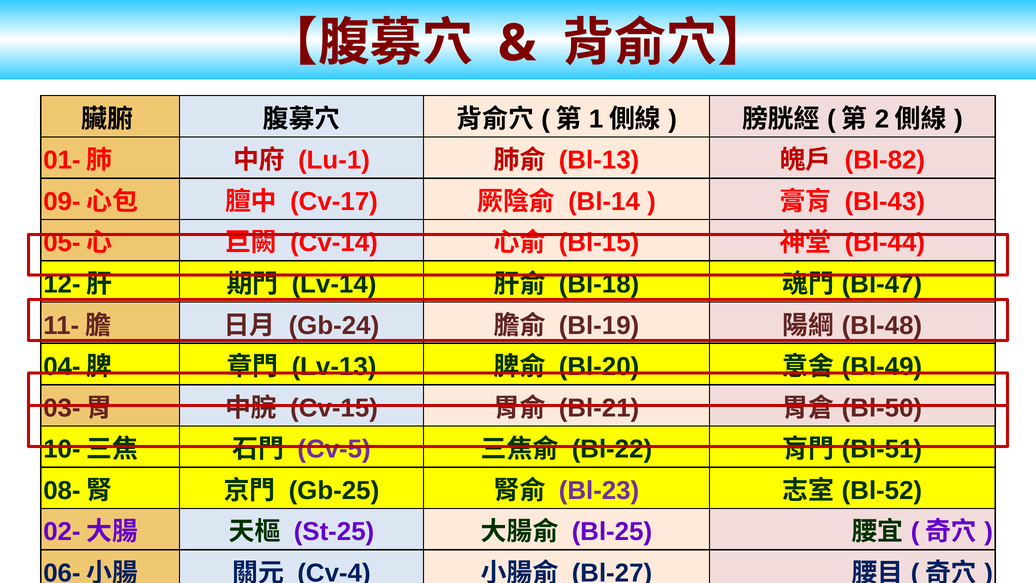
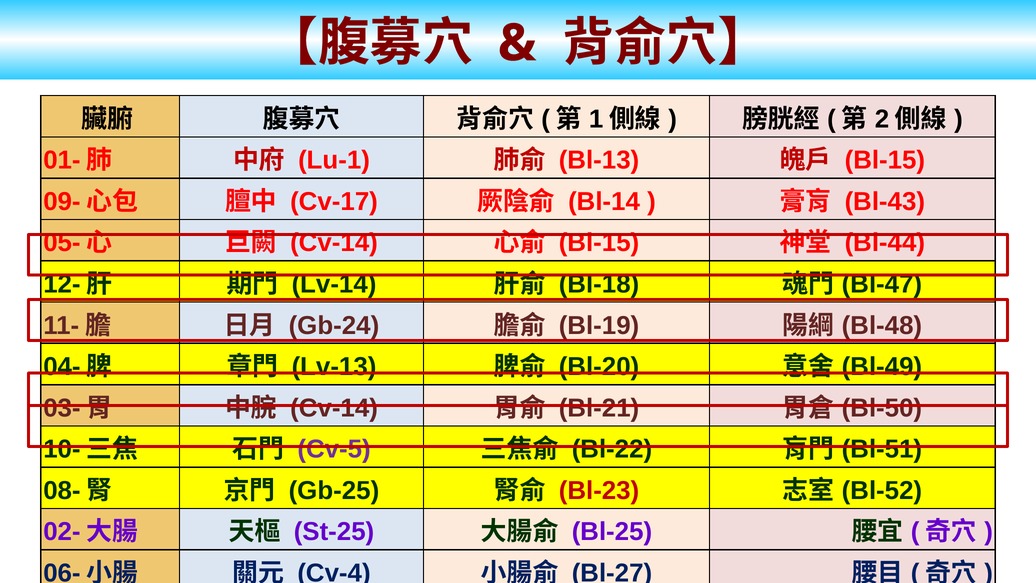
Bl-82 at (885, 160): Bl-82 -> Bl-15
Cv-15 at (334, 408): Cv-15 -> Cv-14
Bl-23 colour: purple -> red
